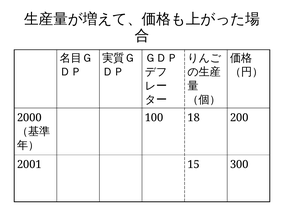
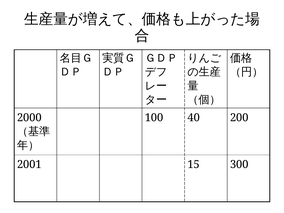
18: 18 -> 40
